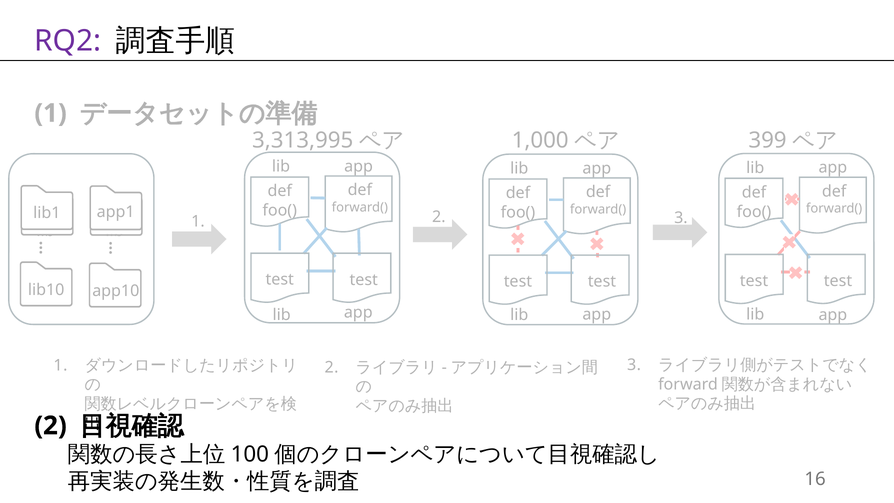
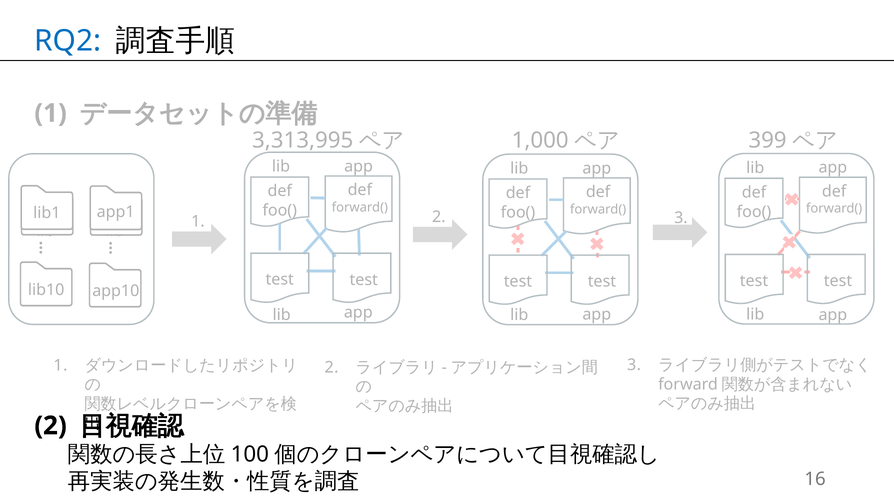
RQ2 colour: purple -> blue
